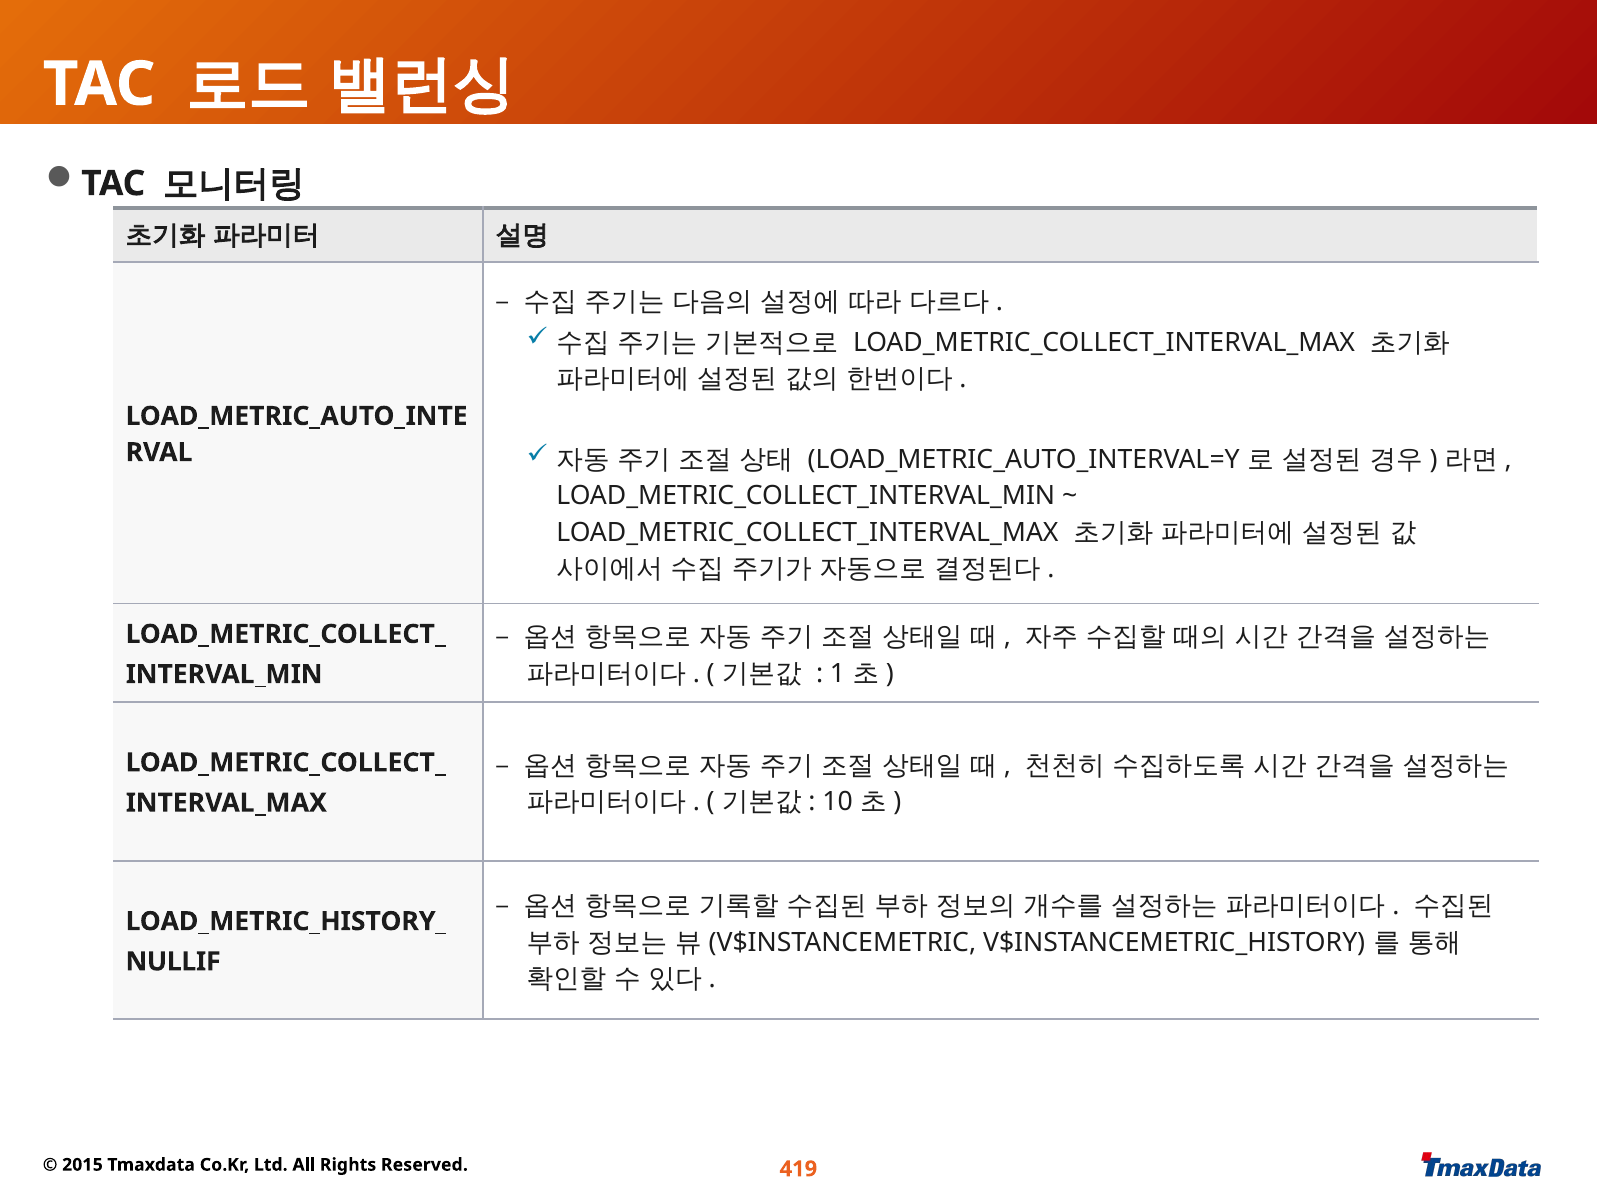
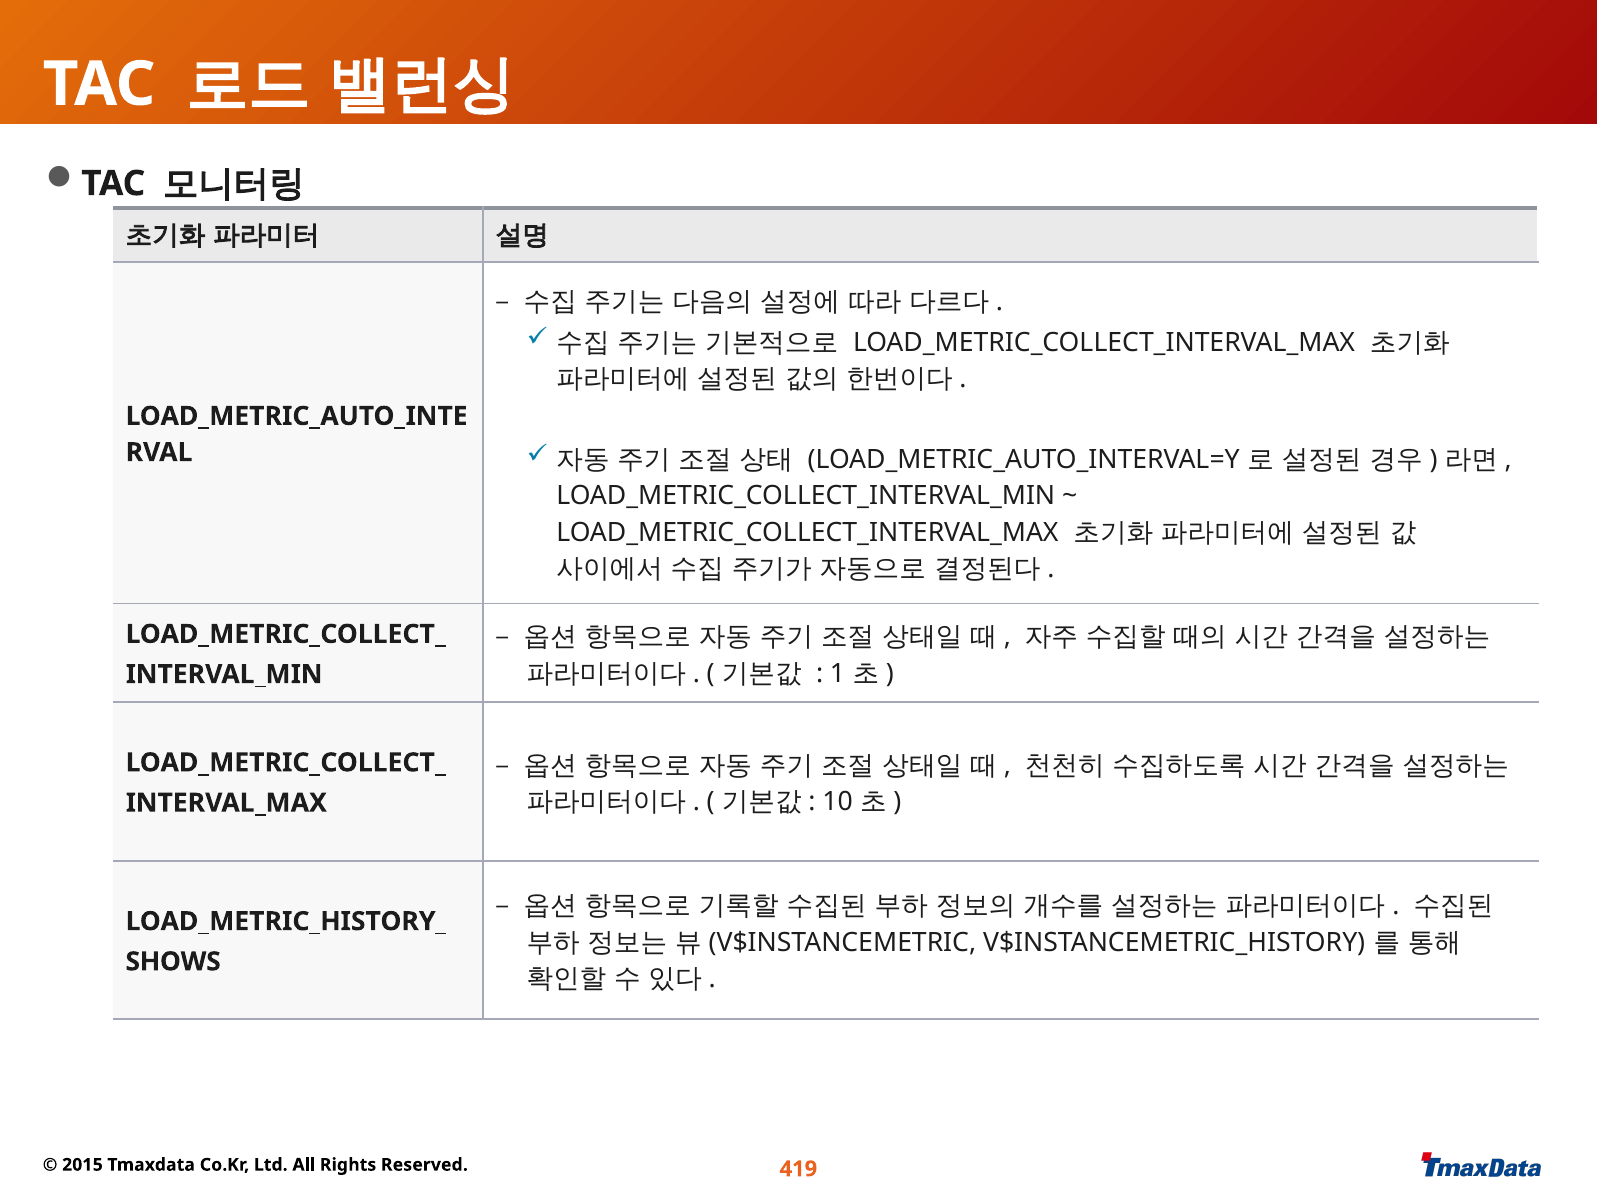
NULLIF: NULLIF -> SHOWS
